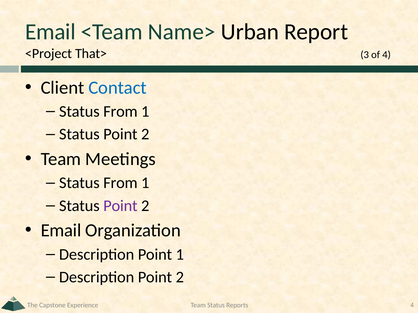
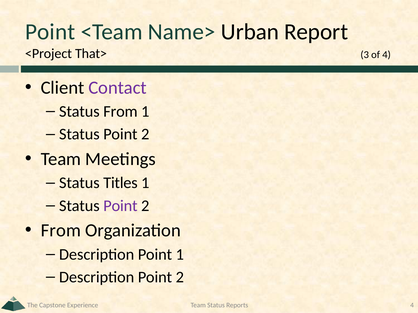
Email at (50, 32): Email -> Point
Contact colour: blue -> purple
From at (120, 183): From -> Titles
Email at (61, 231): Email -> From
